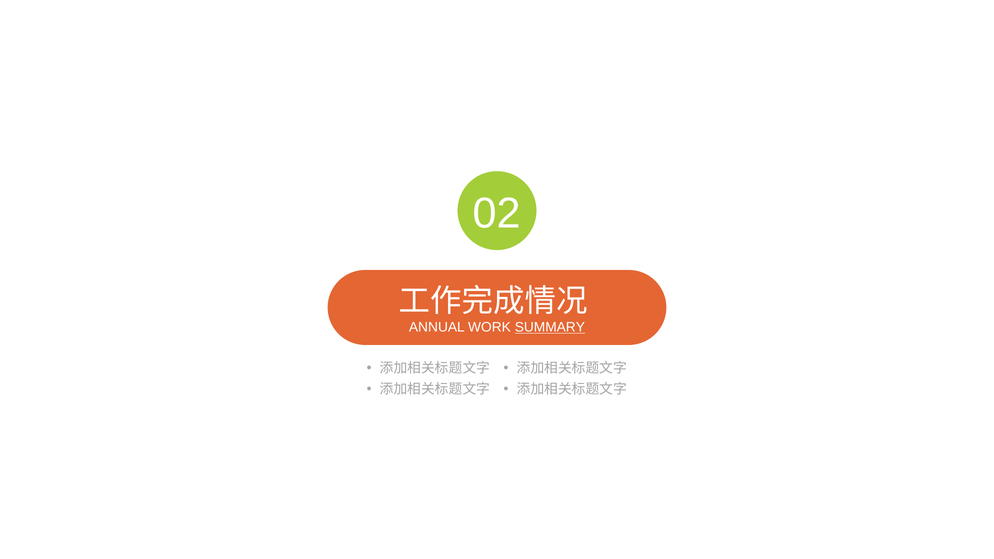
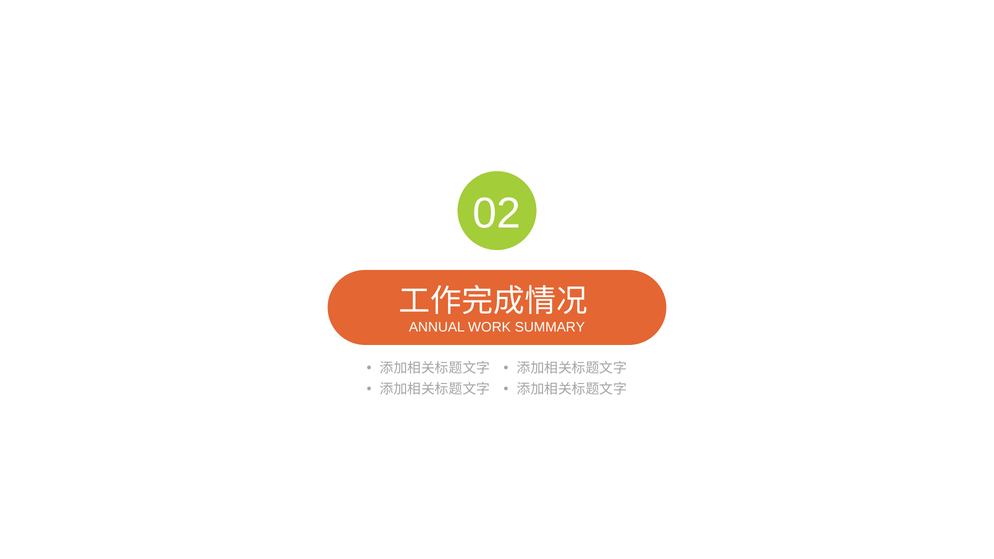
SUMMARY underline: present -> none
